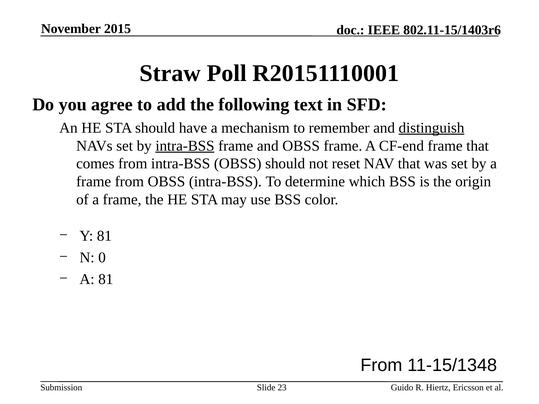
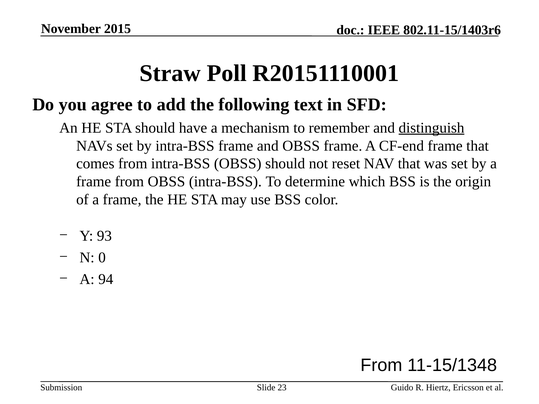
intra-BSS at (185, 146) underline: present -> none
Y 81: 81 -> 93
A 81: 81 -> 94
